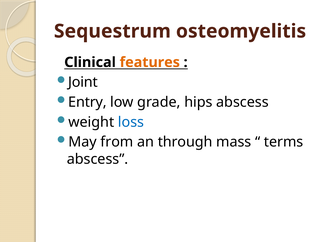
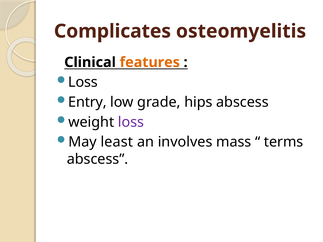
Sequestrum: Sequestrum -> Complicates
Joint at (83, 82): Joint -> Loss
loss at (131, 122) colour: blue -> purple
from: from -> least
through: through -> involves
